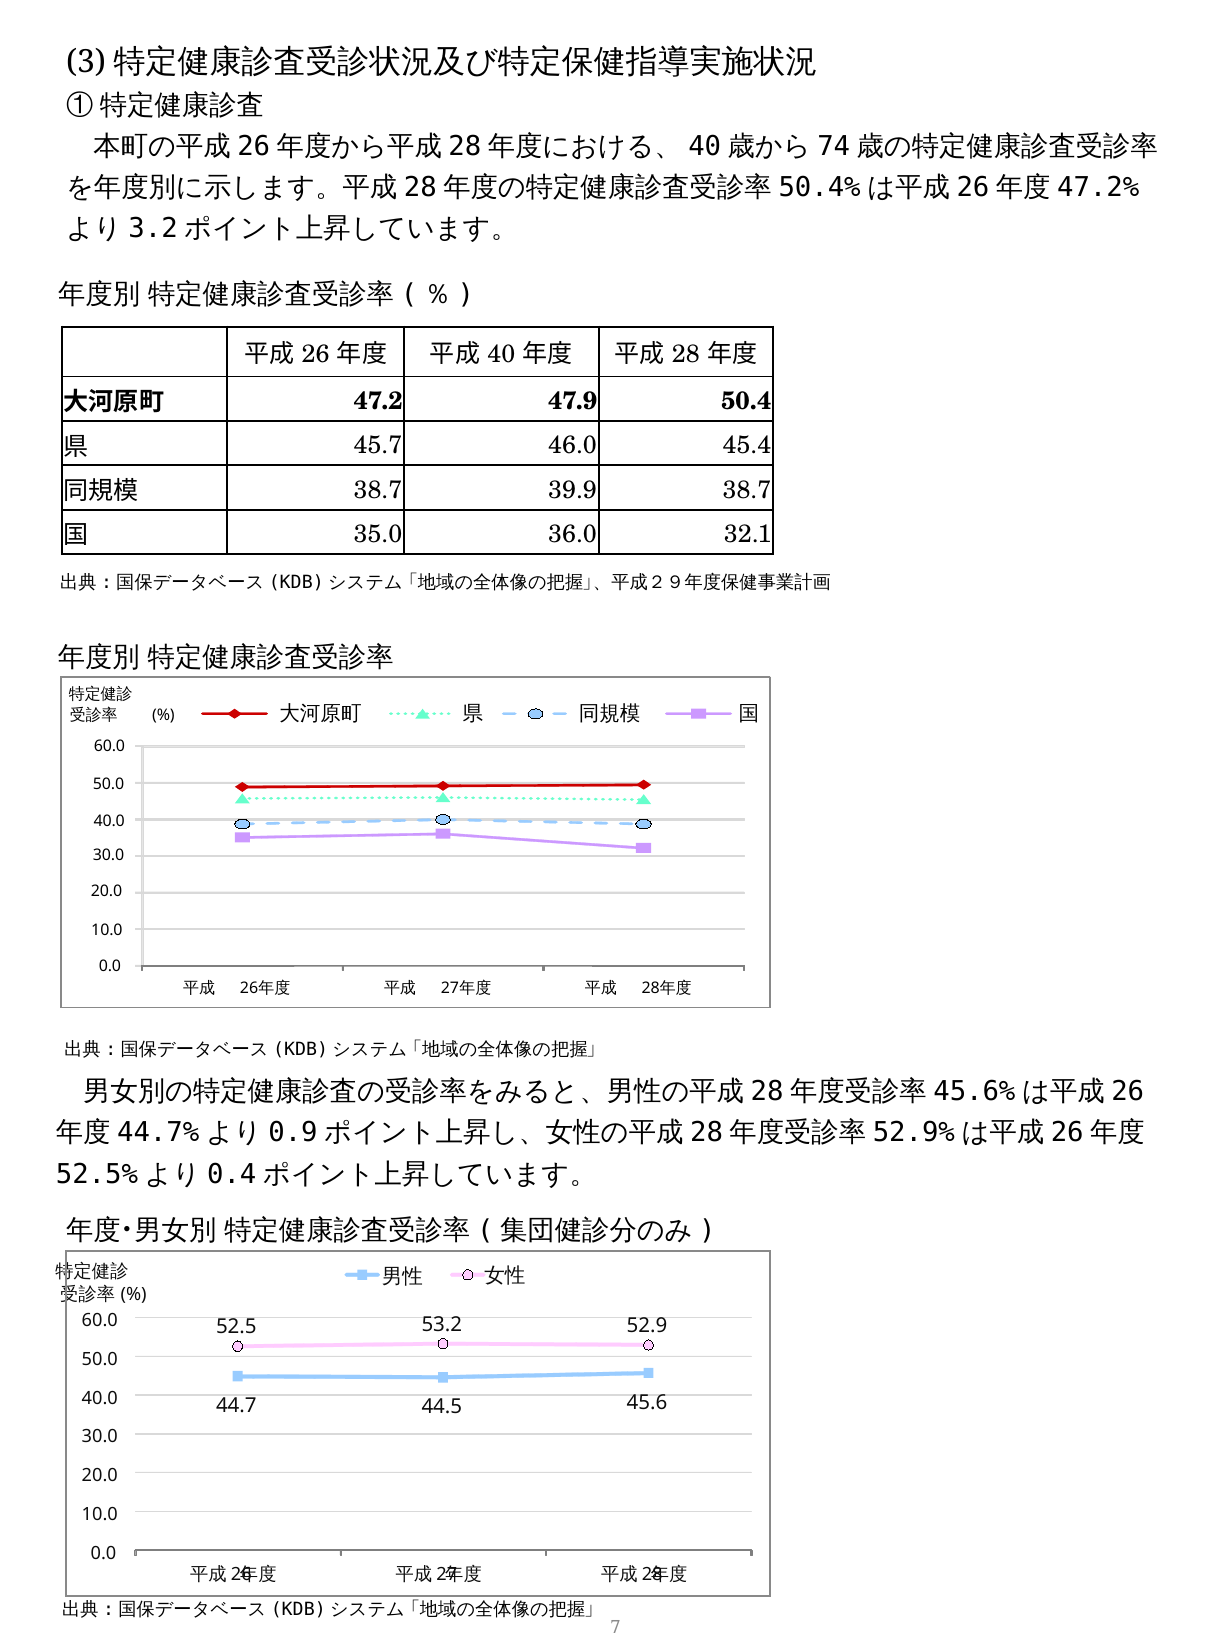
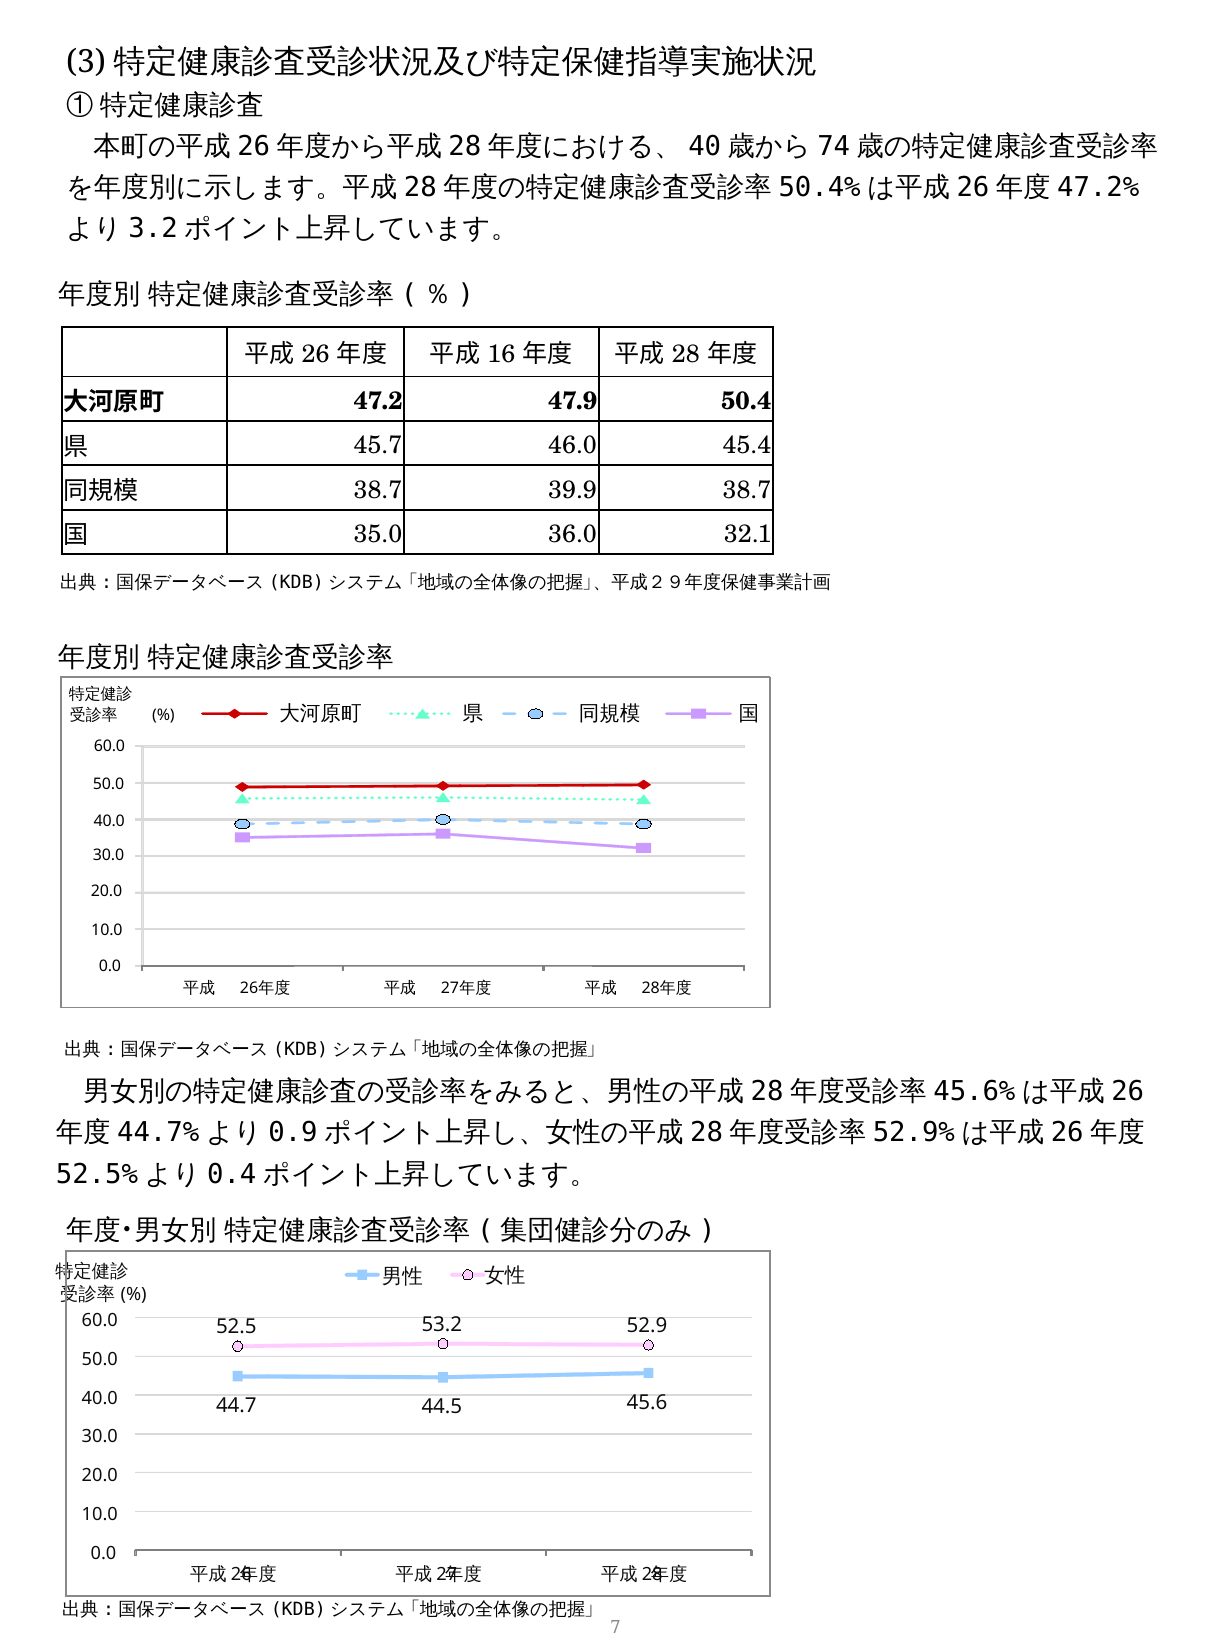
40: 40 -> 16
